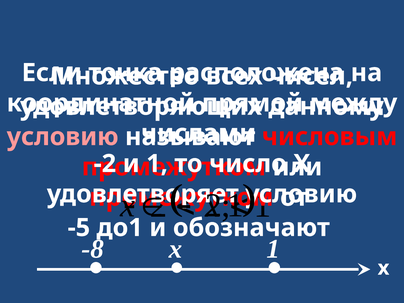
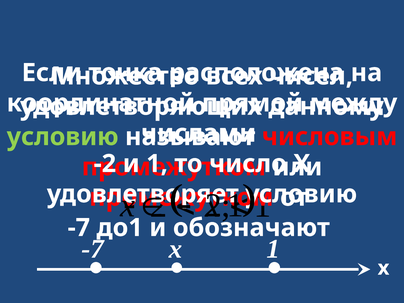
условию at (63, 137) colour: pink -> light green
-5 at (79, 228): -5 -> -7
-8 at (93, 249): -8 -> -7
